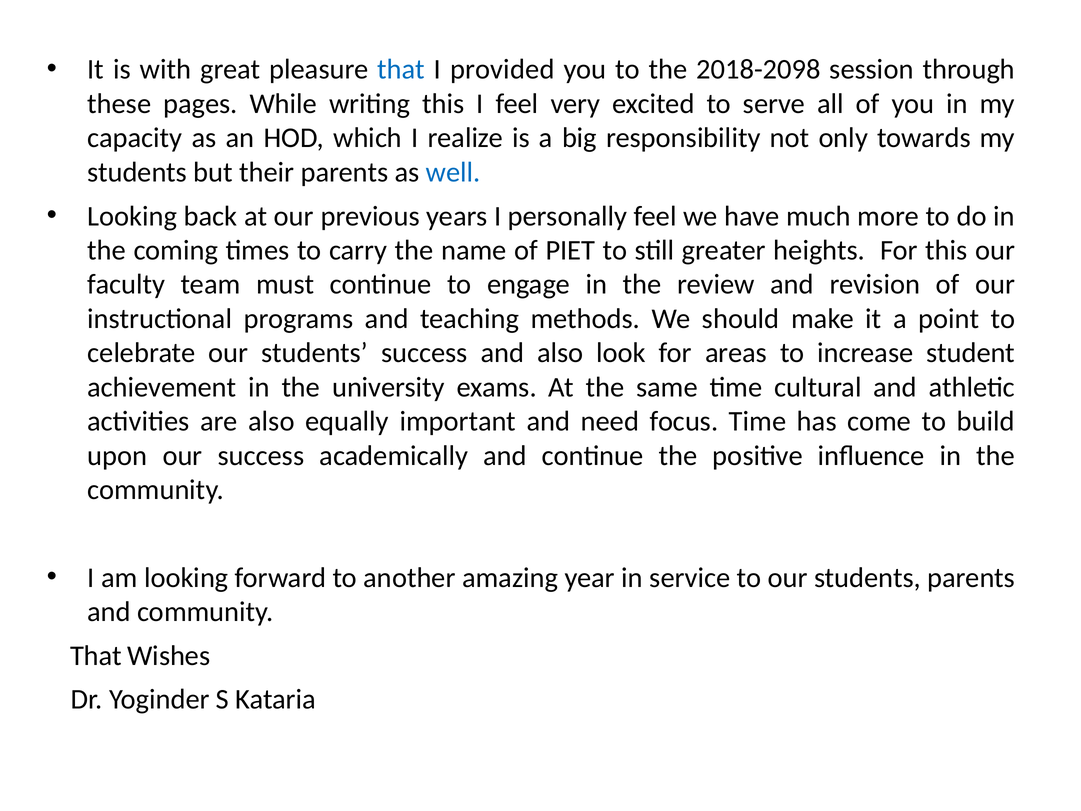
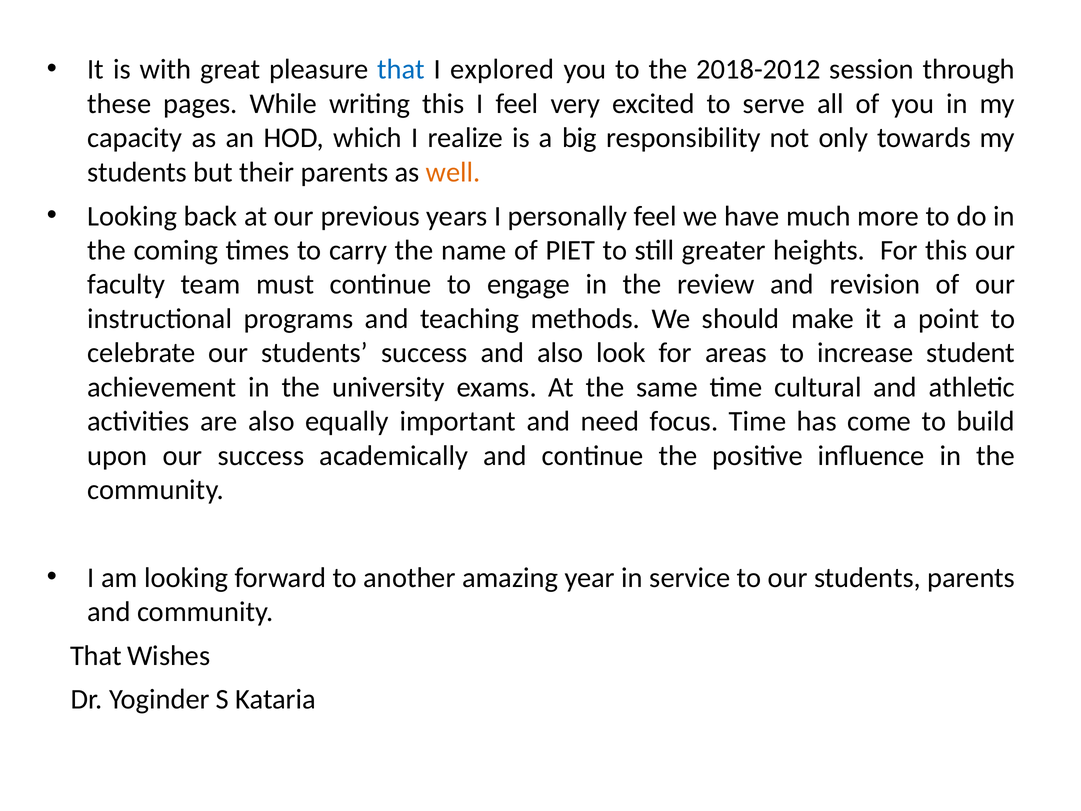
provided: provided -> explored
2018-2098: 2018-2098 -> 2018-2012
well colour: blue -> orange
